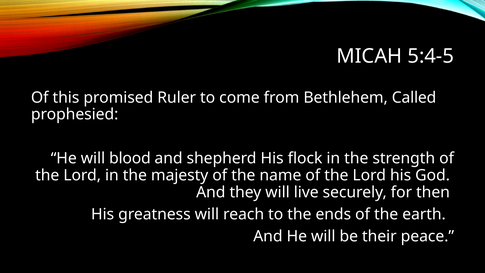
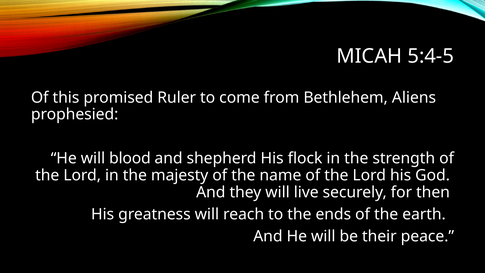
Called: Called -> Aliens
